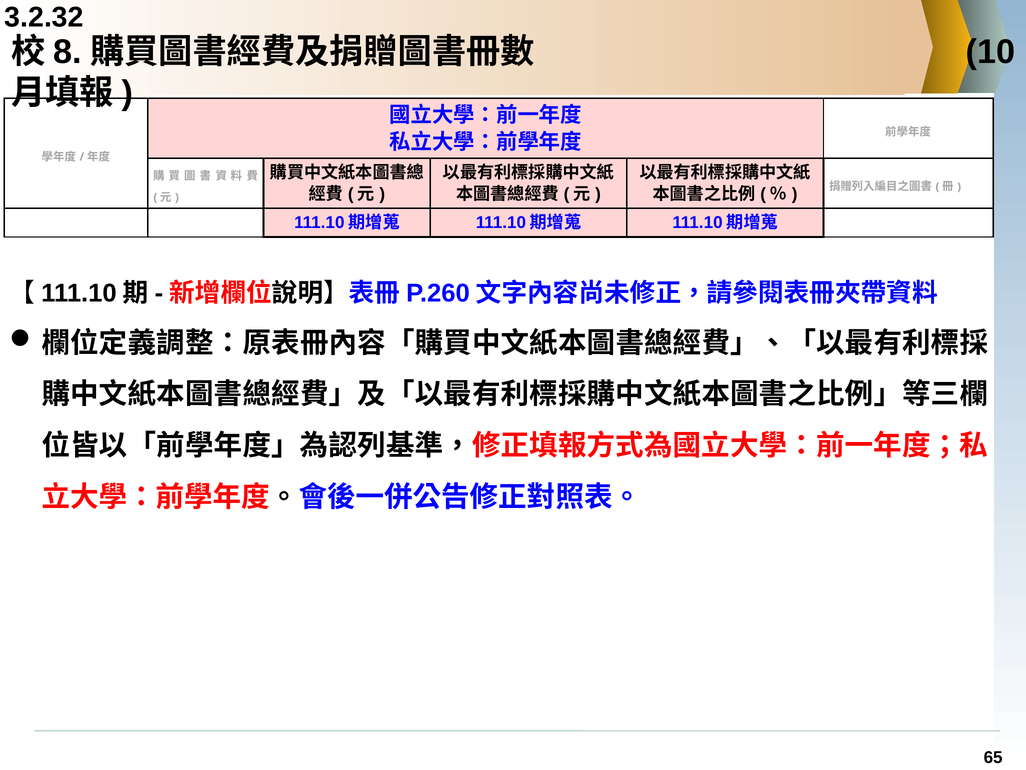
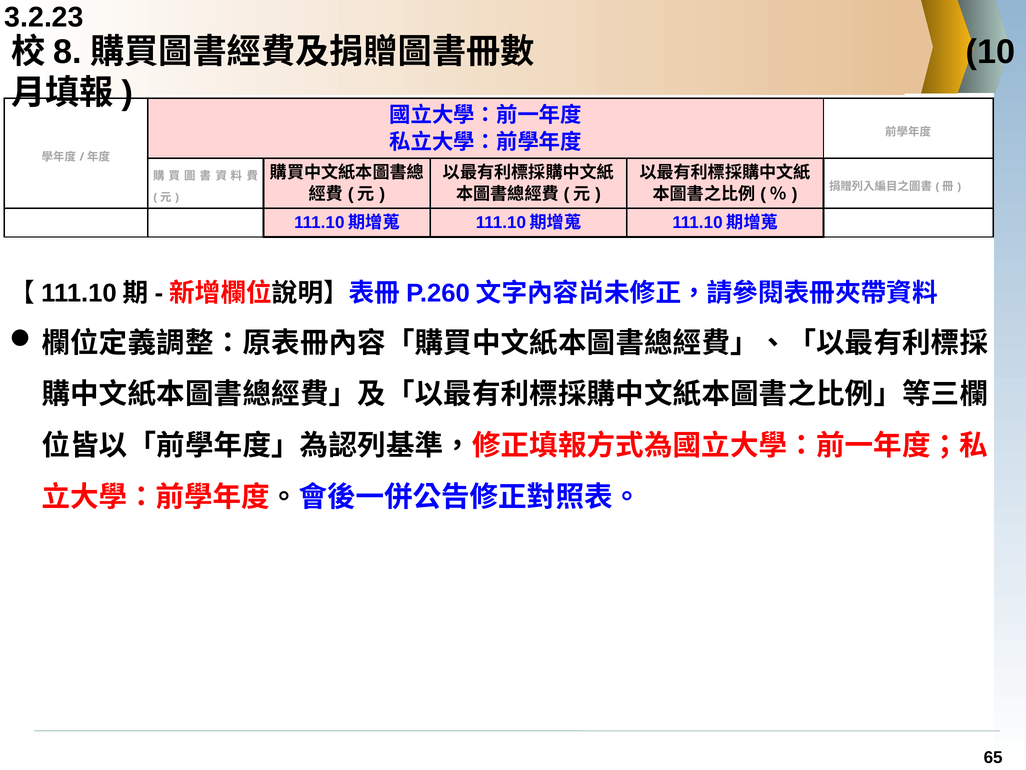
3.2.32: 3.2.32 -> 3.2.23
